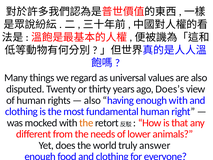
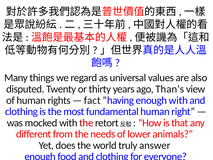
Does’s: Does’s -> Than’s
also at (92, 100): also -> fact
the at (86, 123) colour: orange -> red
